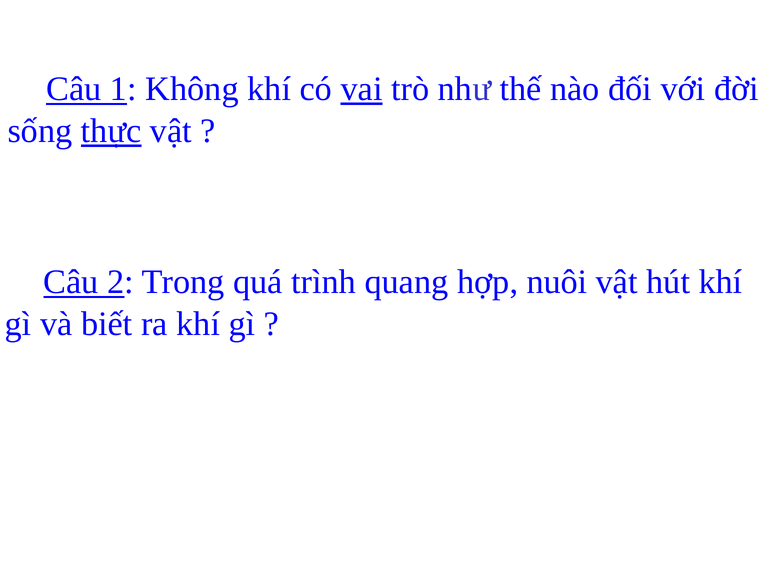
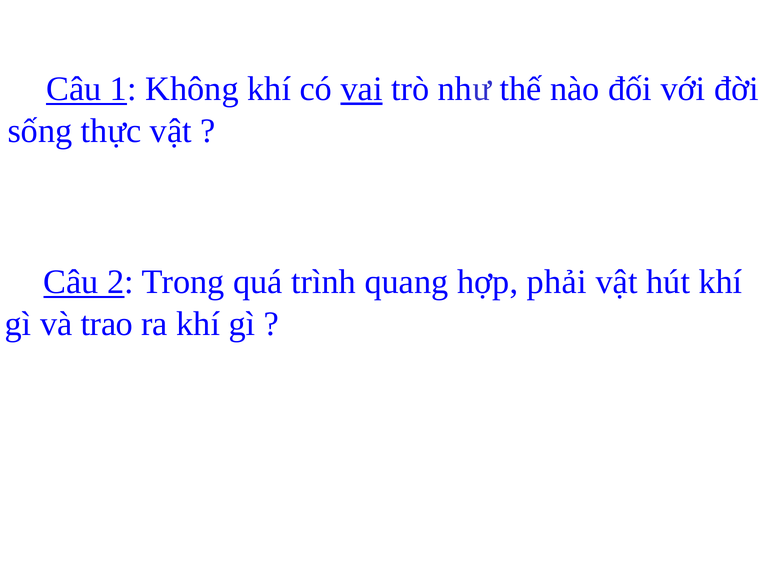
thực underline: present -> none
nuôi: nuôi -> phải
biết: biết -> trao
